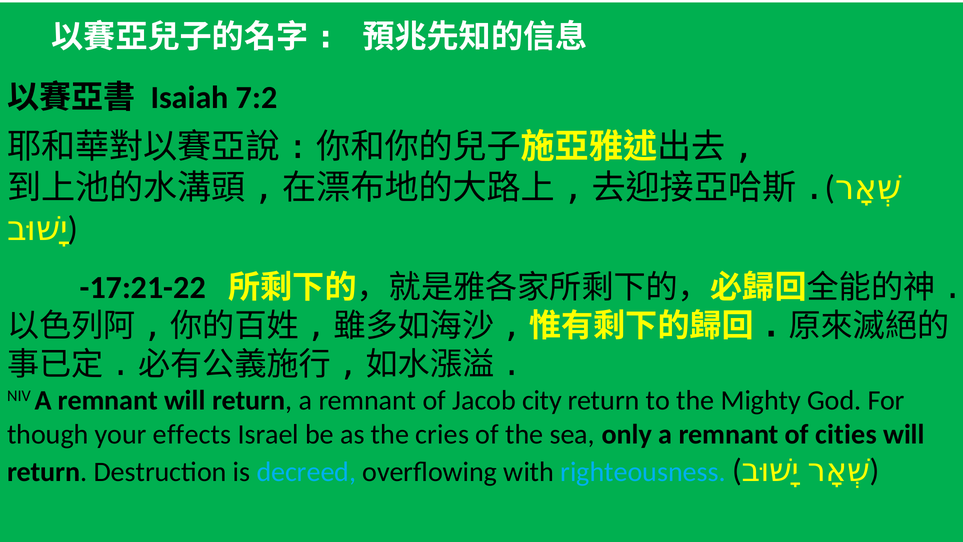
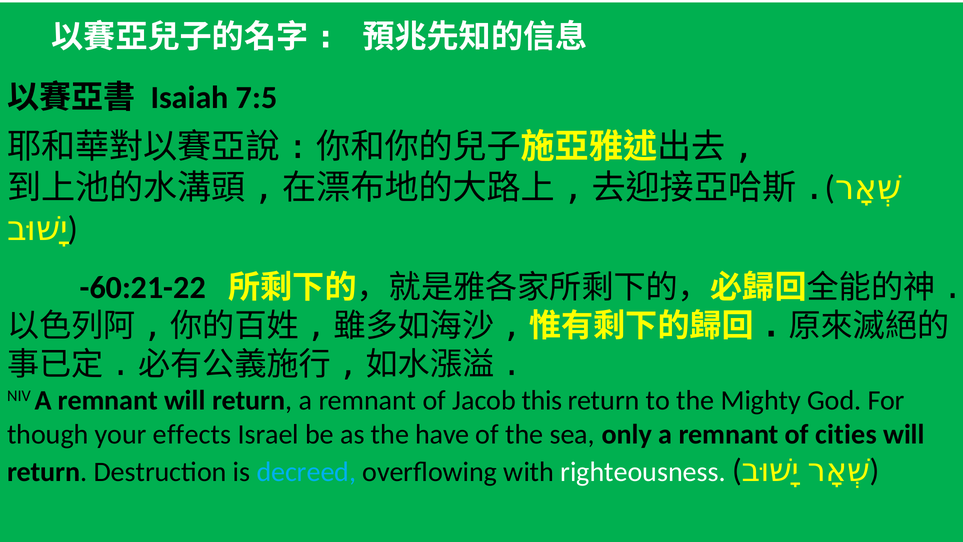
7:2: 7:2 -> 7:5
-17:21-22: -17:21-22 -> -60:21-22
city: city -> this
cries: cries -> have
righteousness colour: light blue -> white
